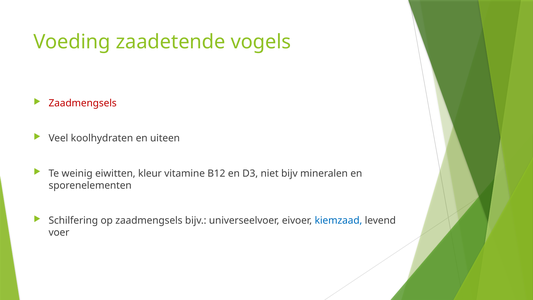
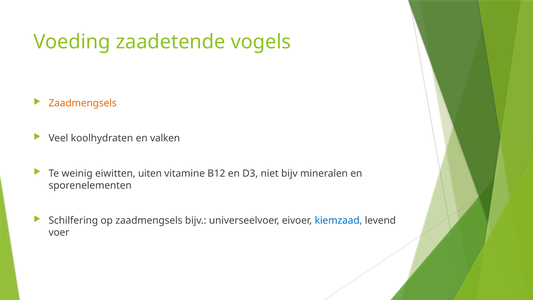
Zaadmengsels at (83, 103) colour: red -> orange
uiteen: uiteen -> valken
kleur: kleur -> uiten
